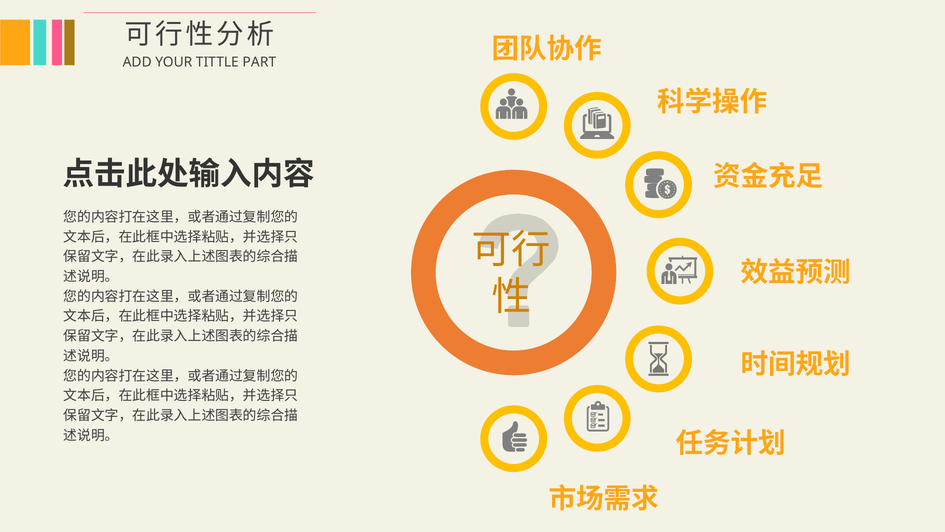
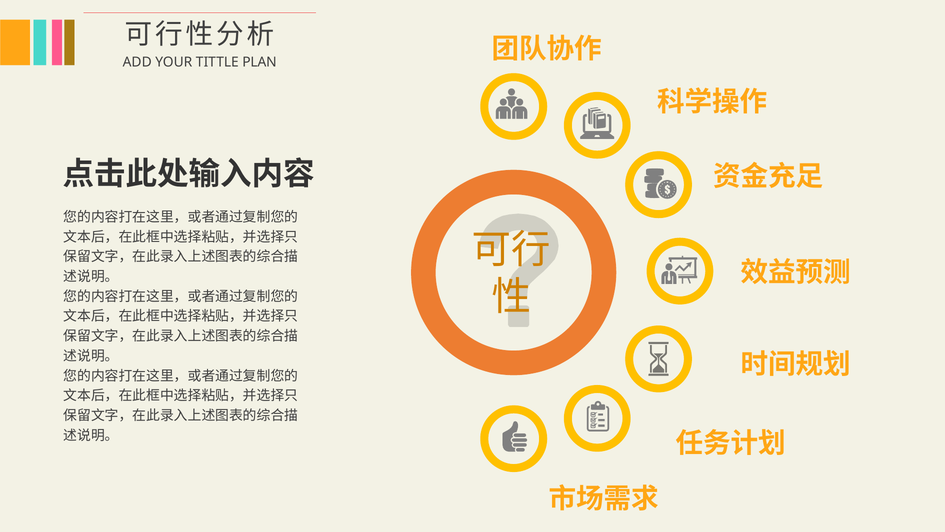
PART: PART -> PLAN
